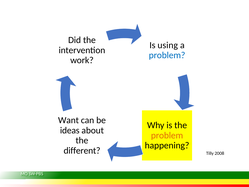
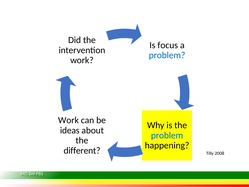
using: using -> focus
Want at (68, 120): Want -> Work
problem at (167, 135) colour: orange -> blue
